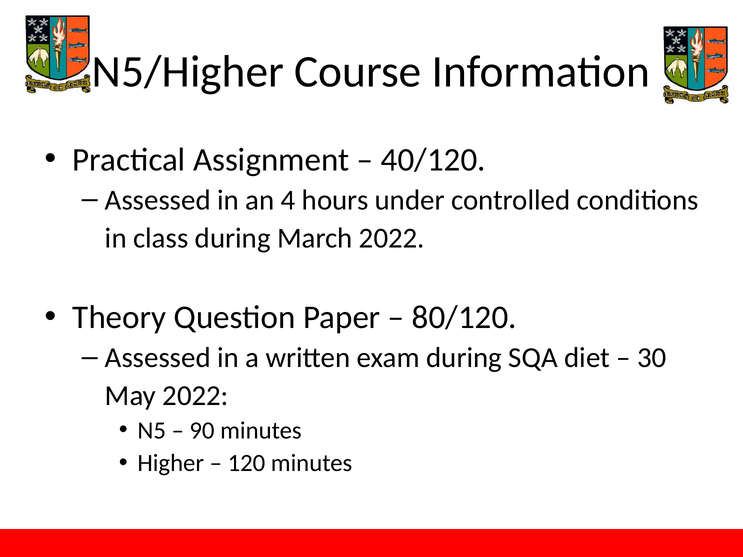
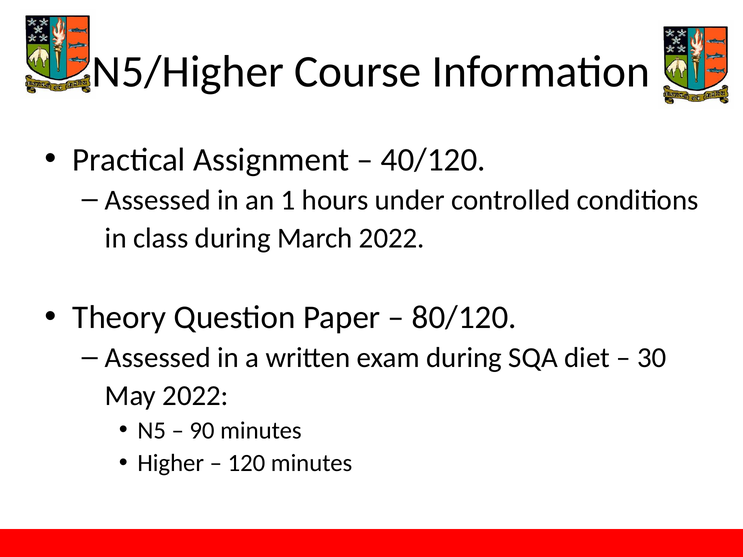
4: 4 -> 1
